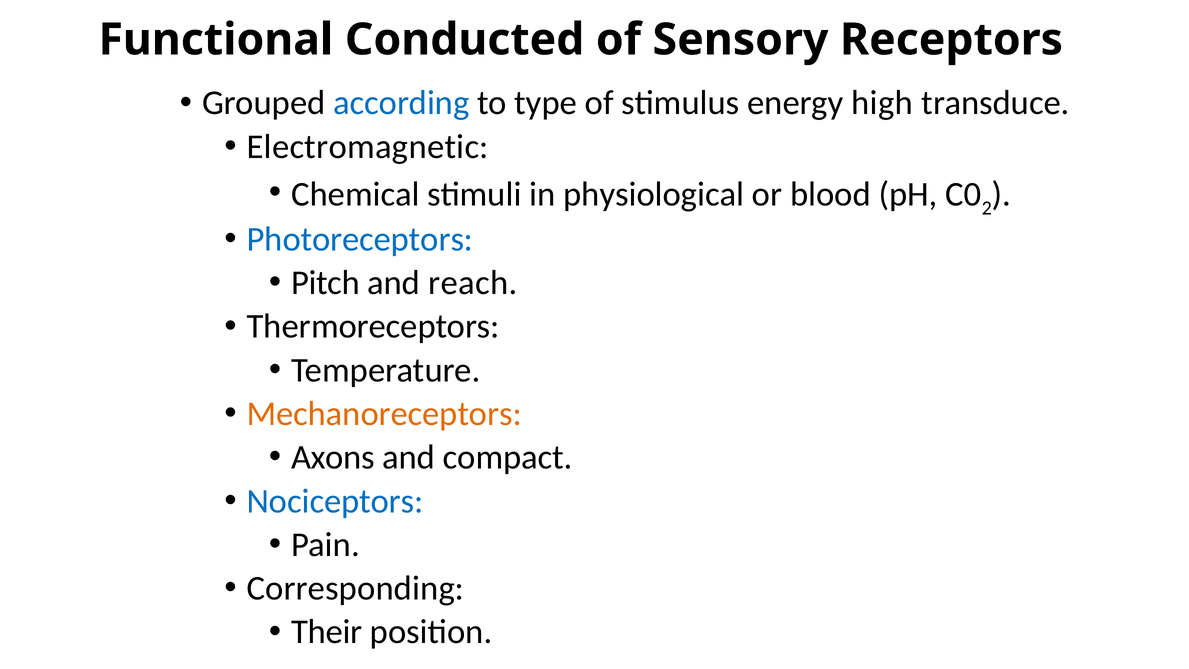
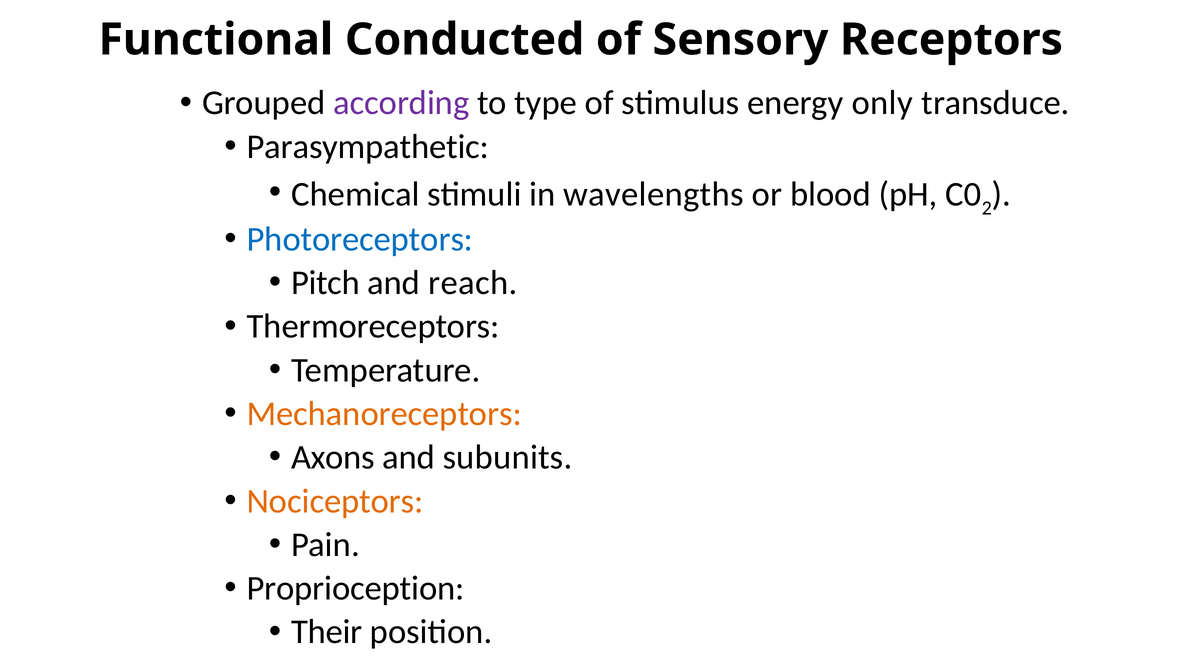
according colour: blue -> purple
high: high -> only
Electromagnetic: Electromagnetic -> Parasympathetic
physiological: physiological -> wavelengths
compact: compact -> subunits
Nociceptors colour: blue -> orange
Corresponding: Corresponding -> Proprioception
